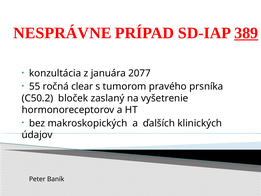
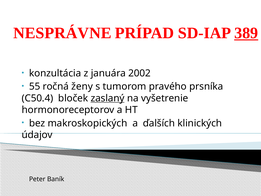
2077: 2077 -> 2002
clear: clear -> ženy
C50.2: C50.2 -> C50.4
zaslaný underline: none -> present
